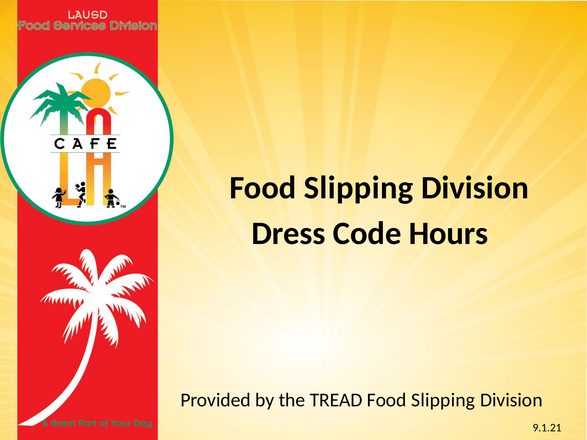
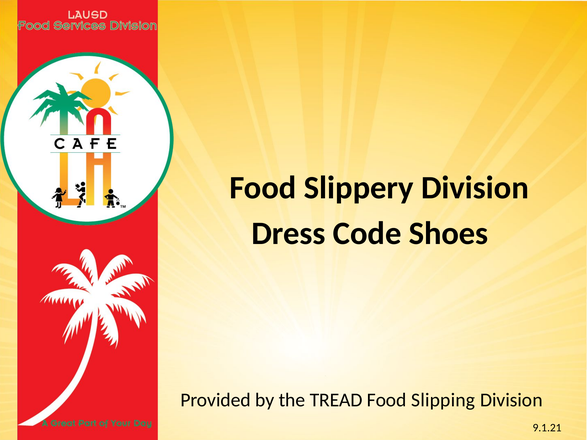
Slipping at (359, 188): Slipping -> Slippery
Hours: Hours -> Shoes
